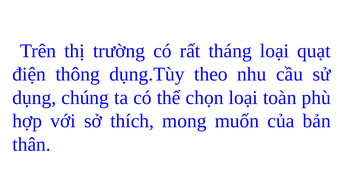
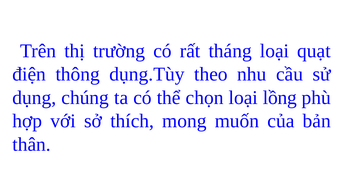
toàn: toàn -> lồng
